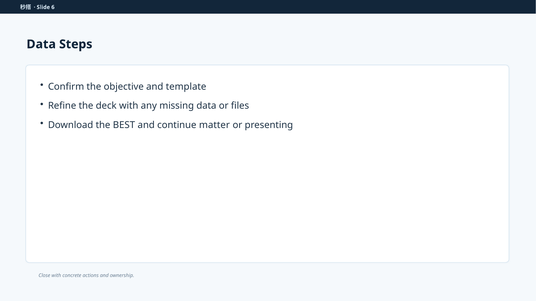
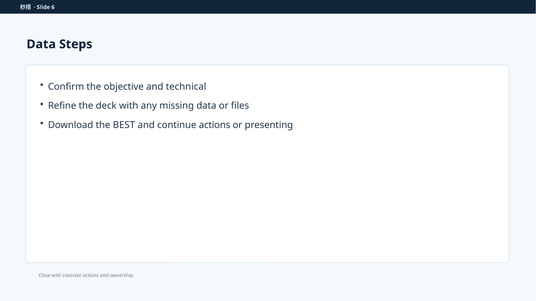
template: template -> technical
continue matter: matter -> actions
